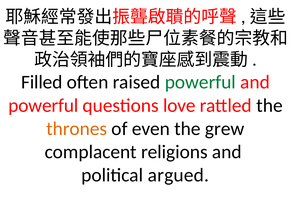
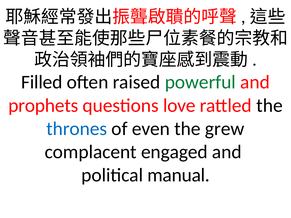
powerful at (43, 106): powerful -> prophets
thrones colour: orange -> blue
religions: religions -> engaged
argued: argued -> manual
